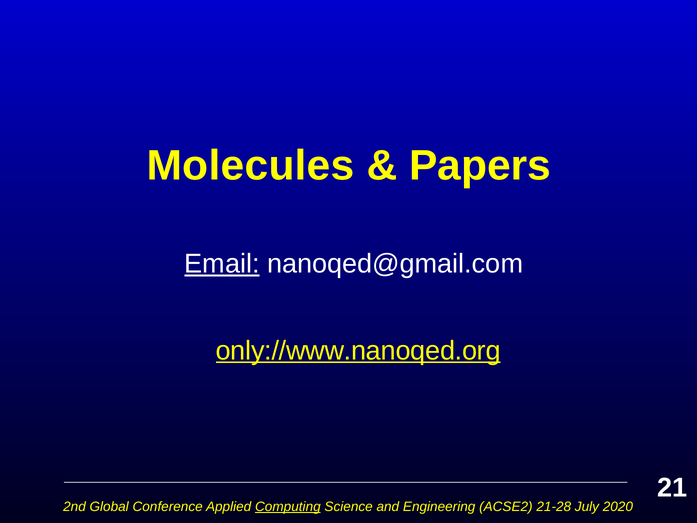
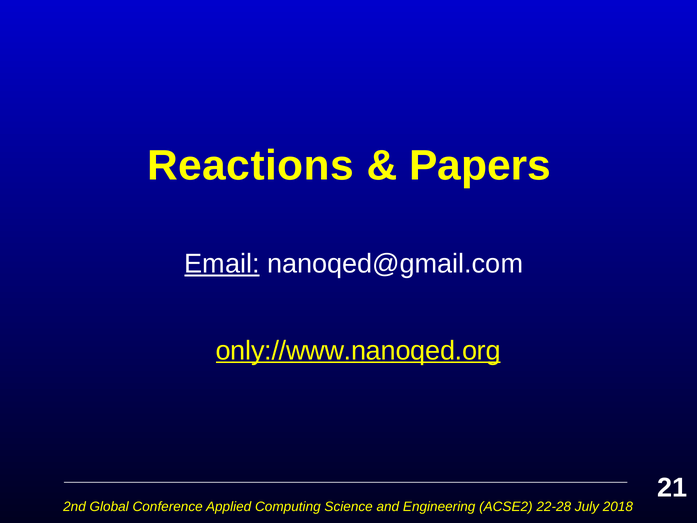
Molecules: Molecules -> Reactions
Computing underline: present -> none
21-28: 21-28 -> 22-28
2020: 2020 -> 2018
